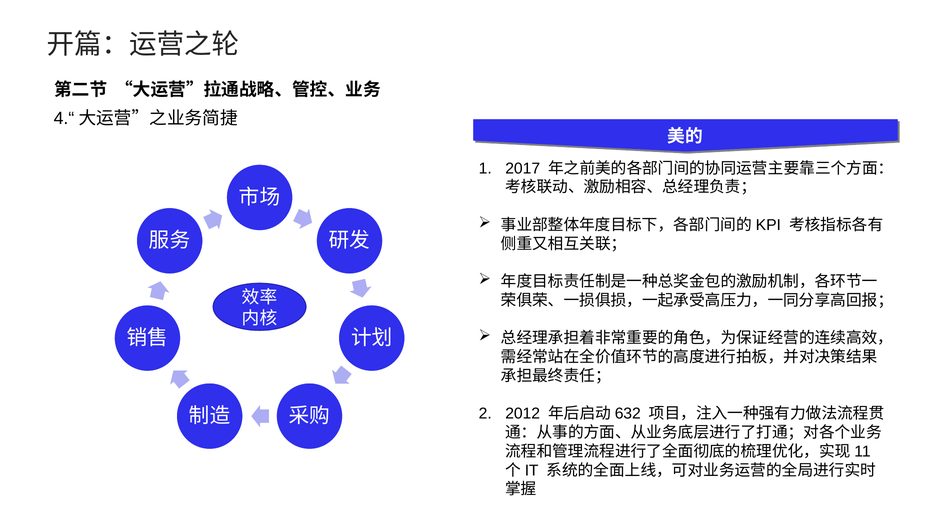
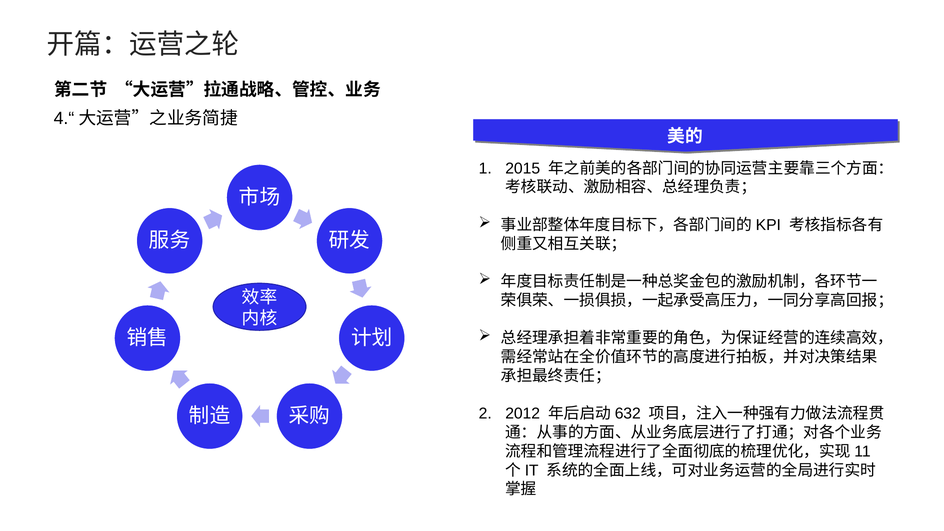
2017: 2017 -> 2015
